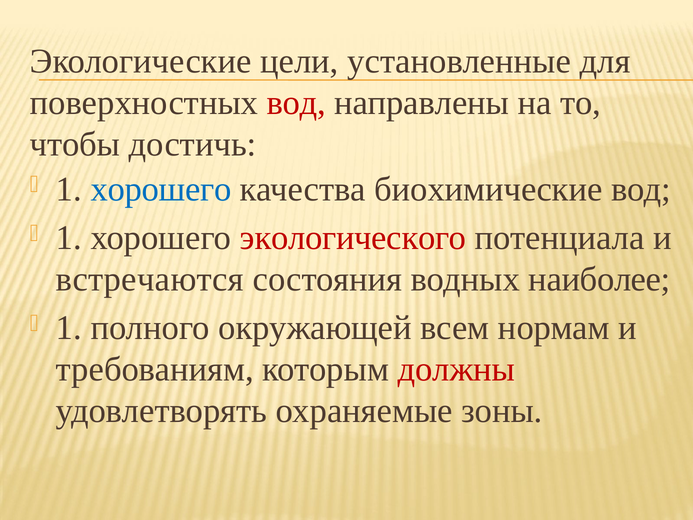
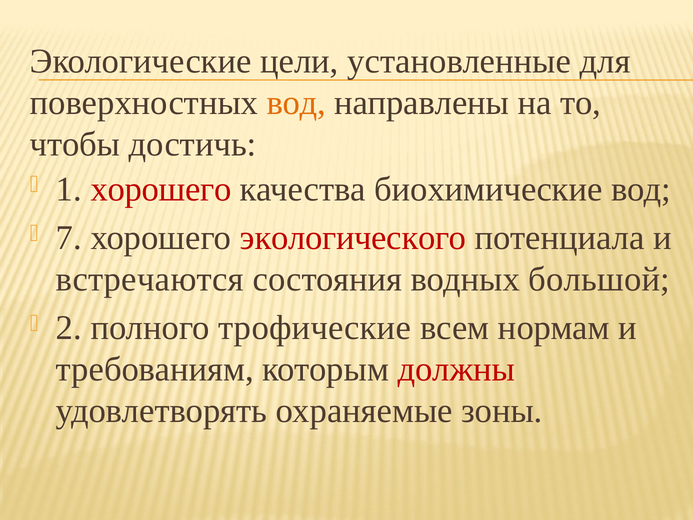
вод at (296, 103) colour: red -> orange
хорошего at (161, 189) colour: blue -> red
1 at (69, 238): 1 -> 7
наиболее: наиболее -> большой
1 at (69, 328): 1 -> 2
окружающей: окружающей -> трофические
